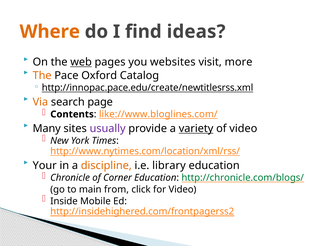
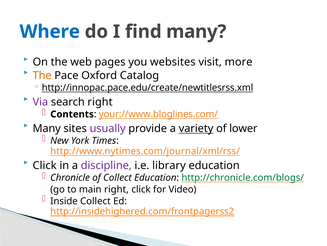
Where colour: orange -> blue
find ideas: ideas -> many
web underline: present -> none
Via colour: orange -> purple
search page: page -> right
like://www.bloglines.com/: like://www.bloglines.com/ -> your://www.bloglines.com/
of video: video -> lower
http://www.nytimes.com/location/xml/rss/: http://www.nytimes.com/location/xml/rss/ -> http://www.nytimes.com/journal/xml/rss/
Your at (45, 165): Your -> Click
discipline colour: orange -> purple
of Corner: Corner -> Collect
main from: from -> right
Inside Mobile: Mobile -> Collect
